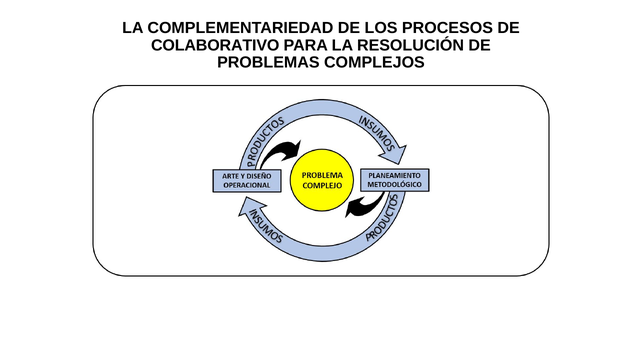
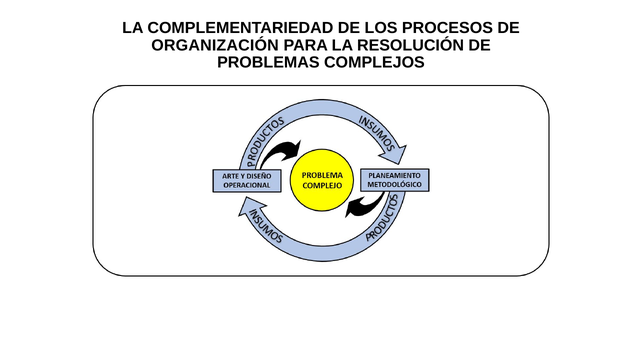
COLABORATIVO: COLABORATIVO -> ORGANIZACIÓN
